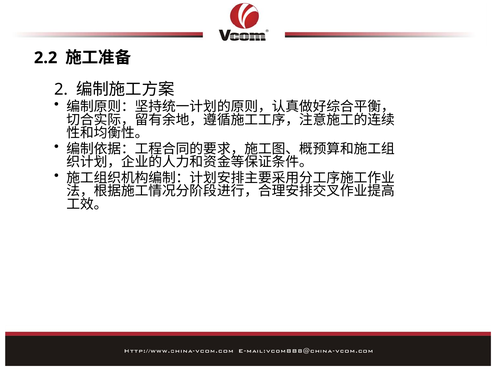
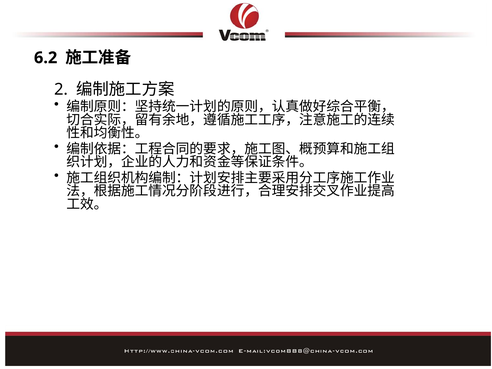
2.2: 2.2 -> 6.2
